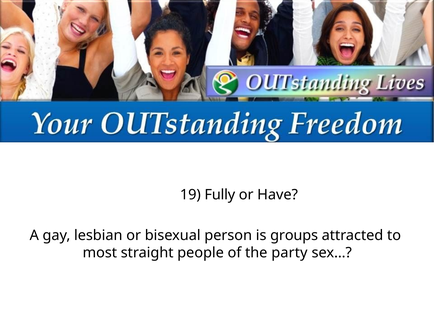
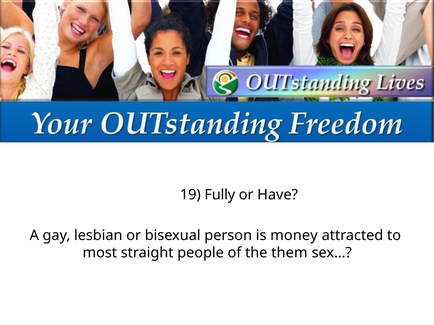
groups: groups -> money
party: party -> them
